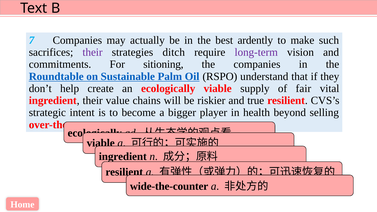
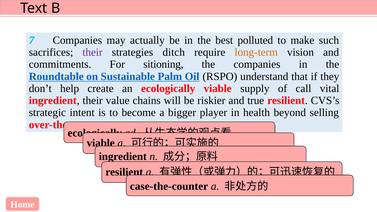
ardently: ardently -> polluted
long-term colour: purple -> orange
fair: fair -> call
wide-the-counter: wide-the-counter -> case-the-counter
